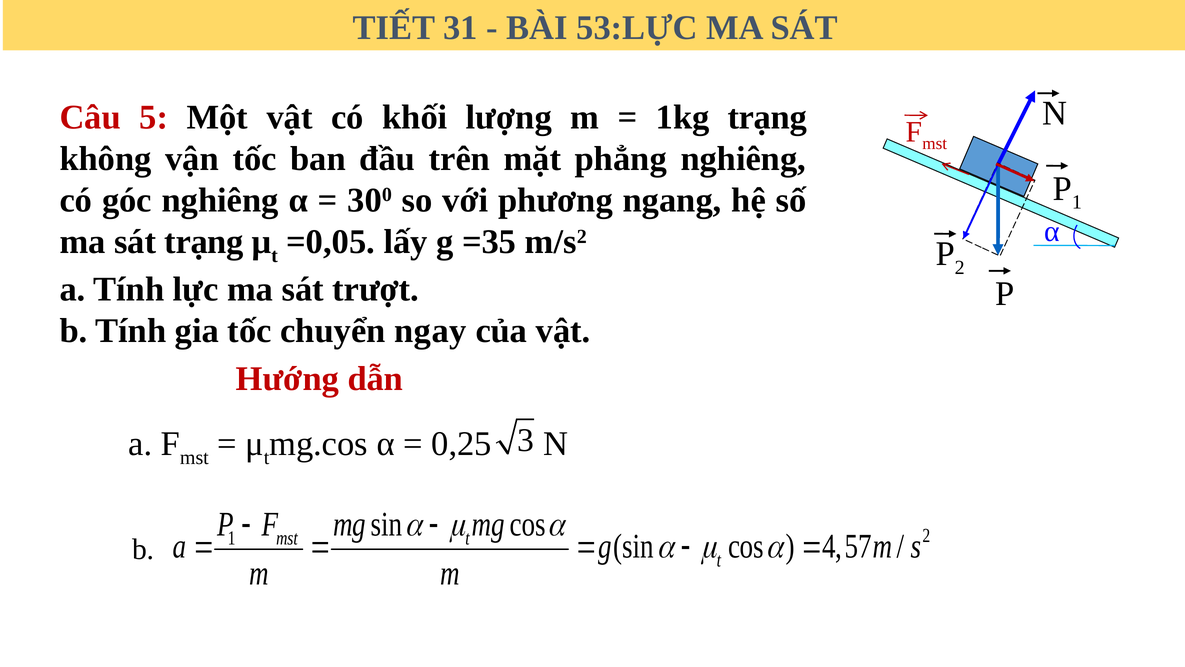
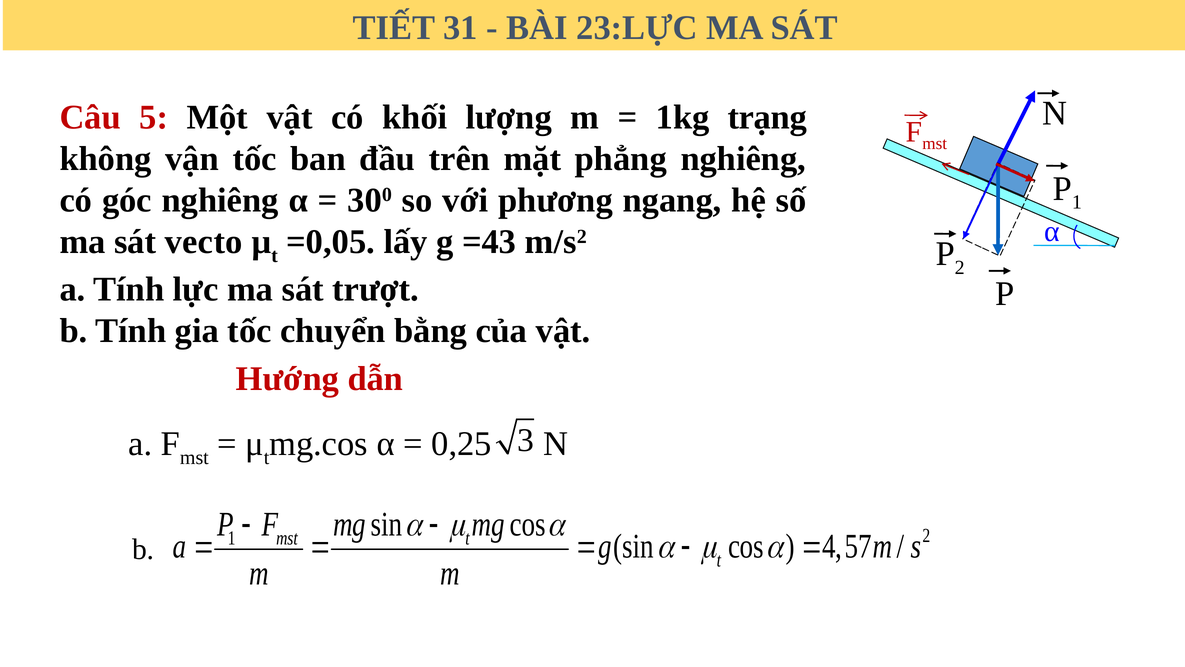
53:LỰC: 53:LỰC -> 23:LỰC
sát trạng: trạng -> vecto
=35: =35 -> =43
ngay: ngay -> bằng
